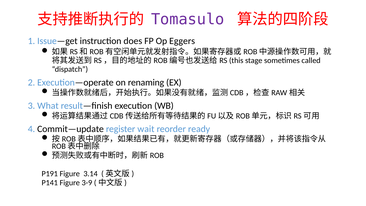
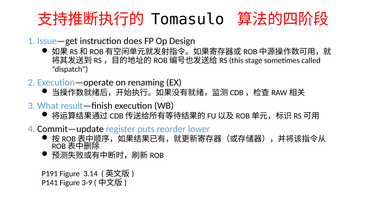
Tomasulo colour: purple -> black
Eggers: Eggers -> Design
wait: wait -> puts
ready: ready -> lower
